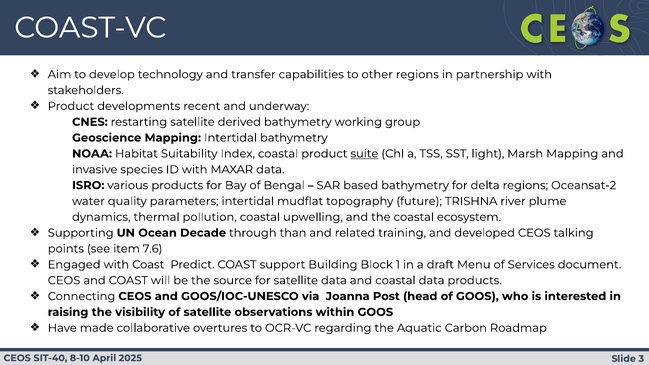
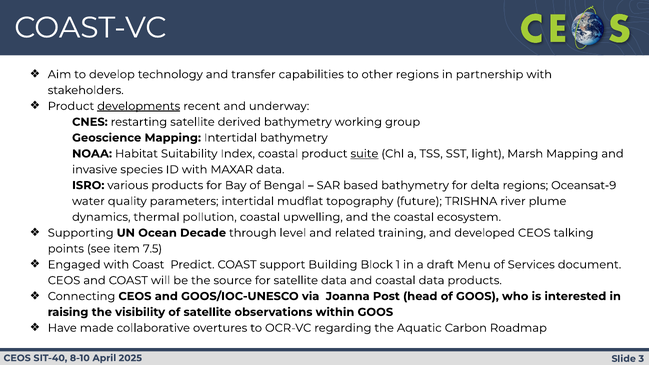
developments underline: none -> present
Oceansat-2: Oceansat-2 -> Oceansat-9
than: than -> level
7.6: 7.6 -> 7.5
